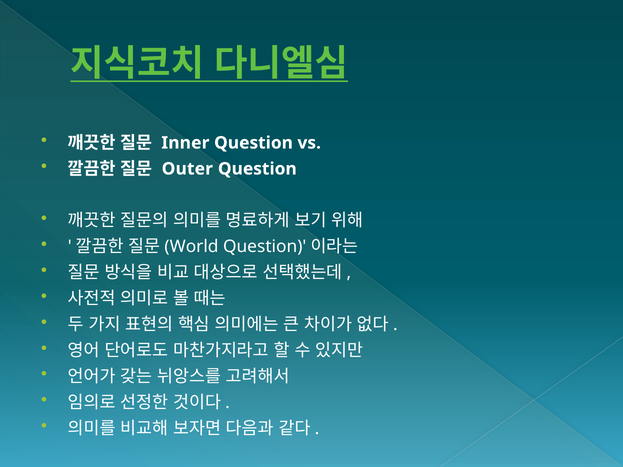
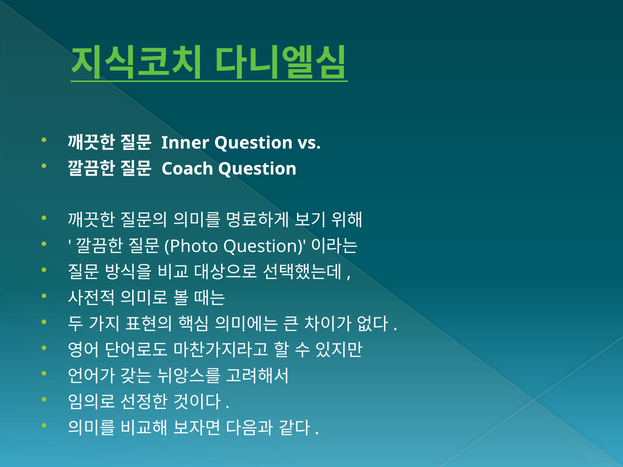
Outer: Outer -> Coach
World: World -> Photo
